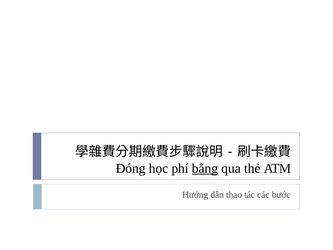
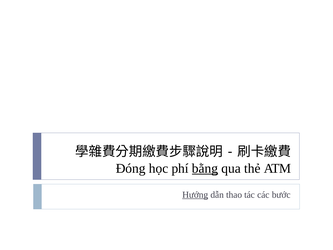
Hướng underline: none -> present
